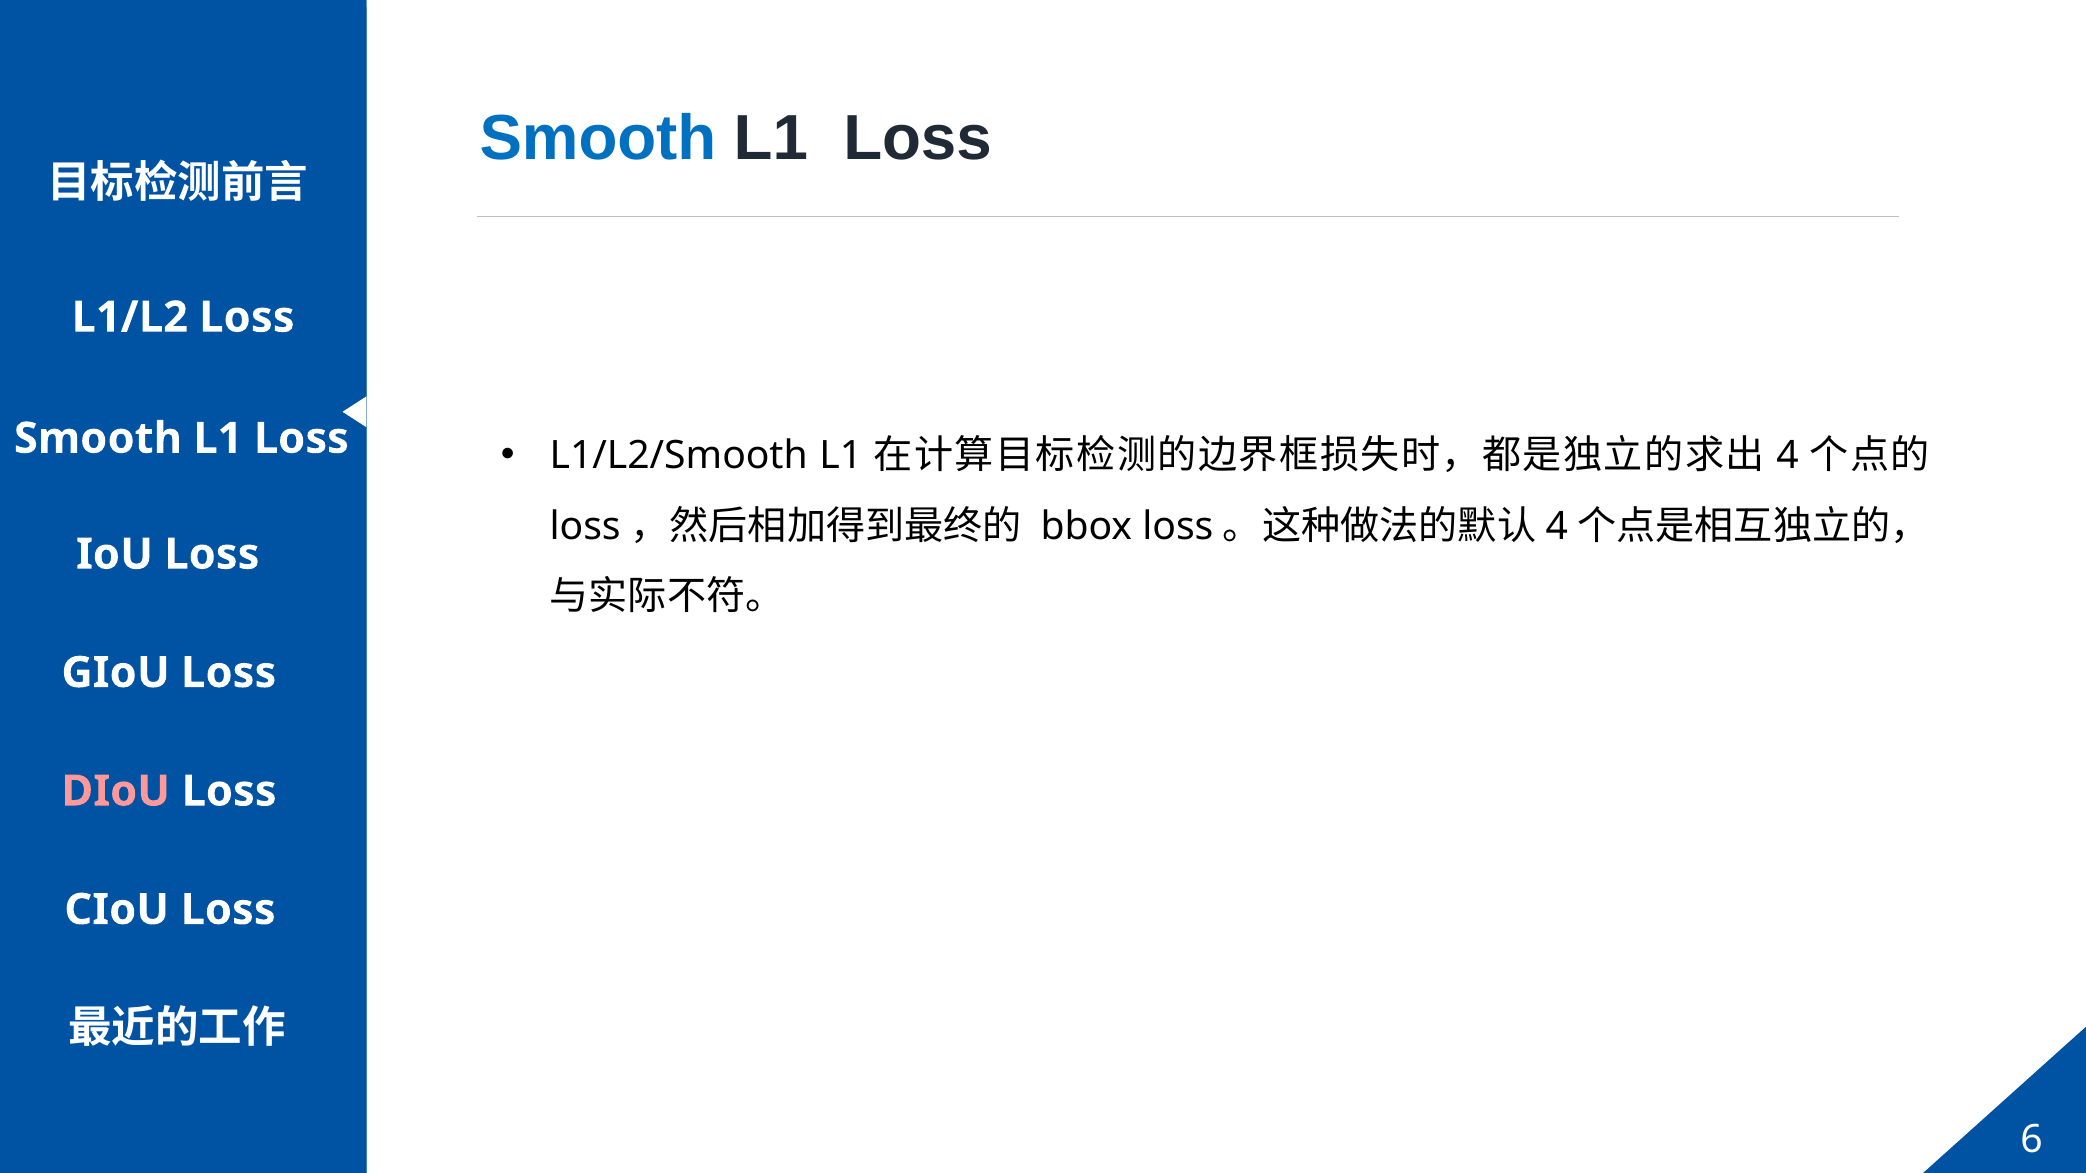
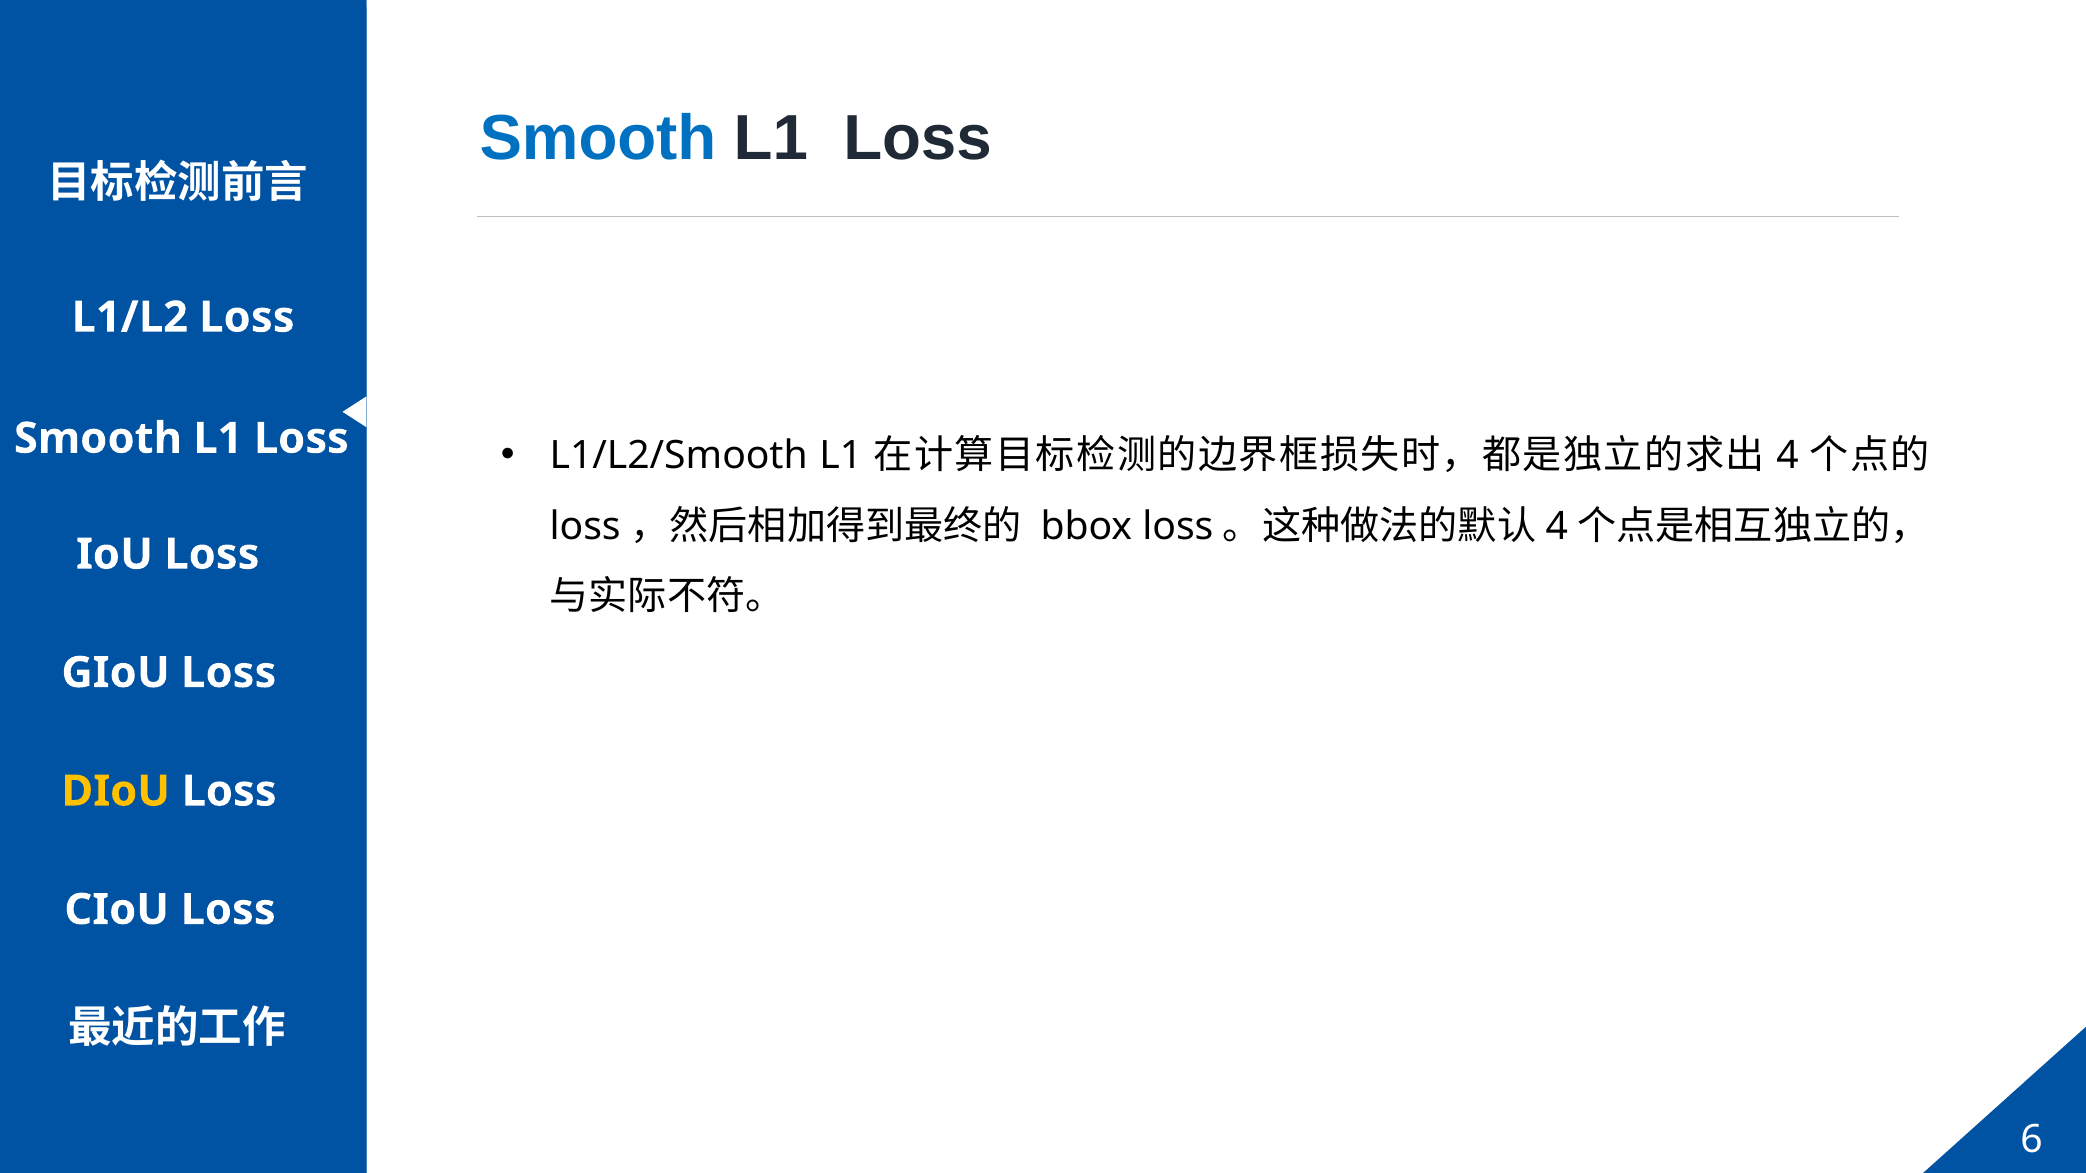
DIoU colour: pink -> yellow
